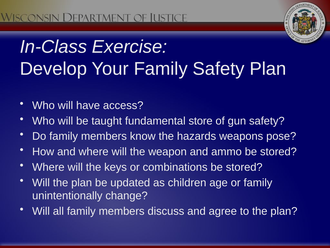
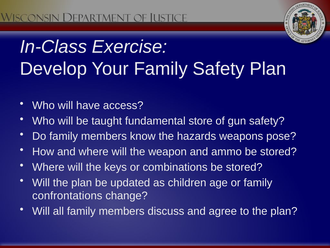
unintentionally: unintentionally -> confrontations
